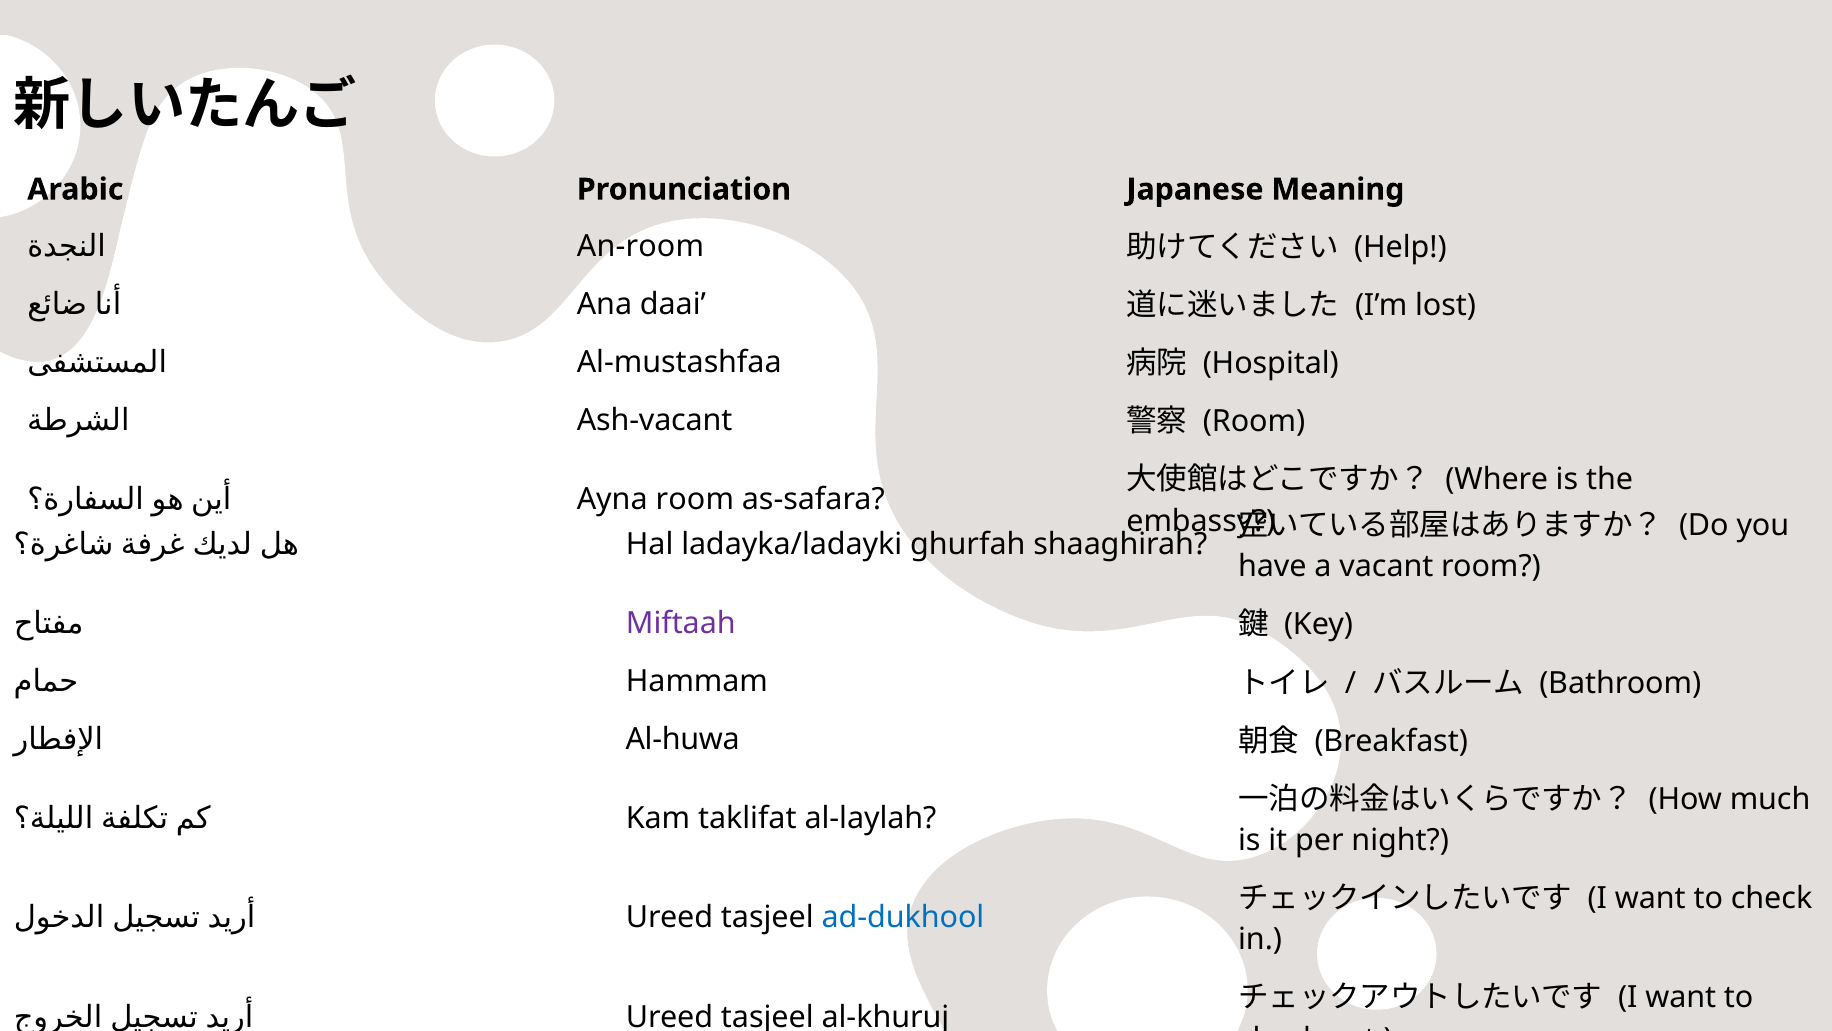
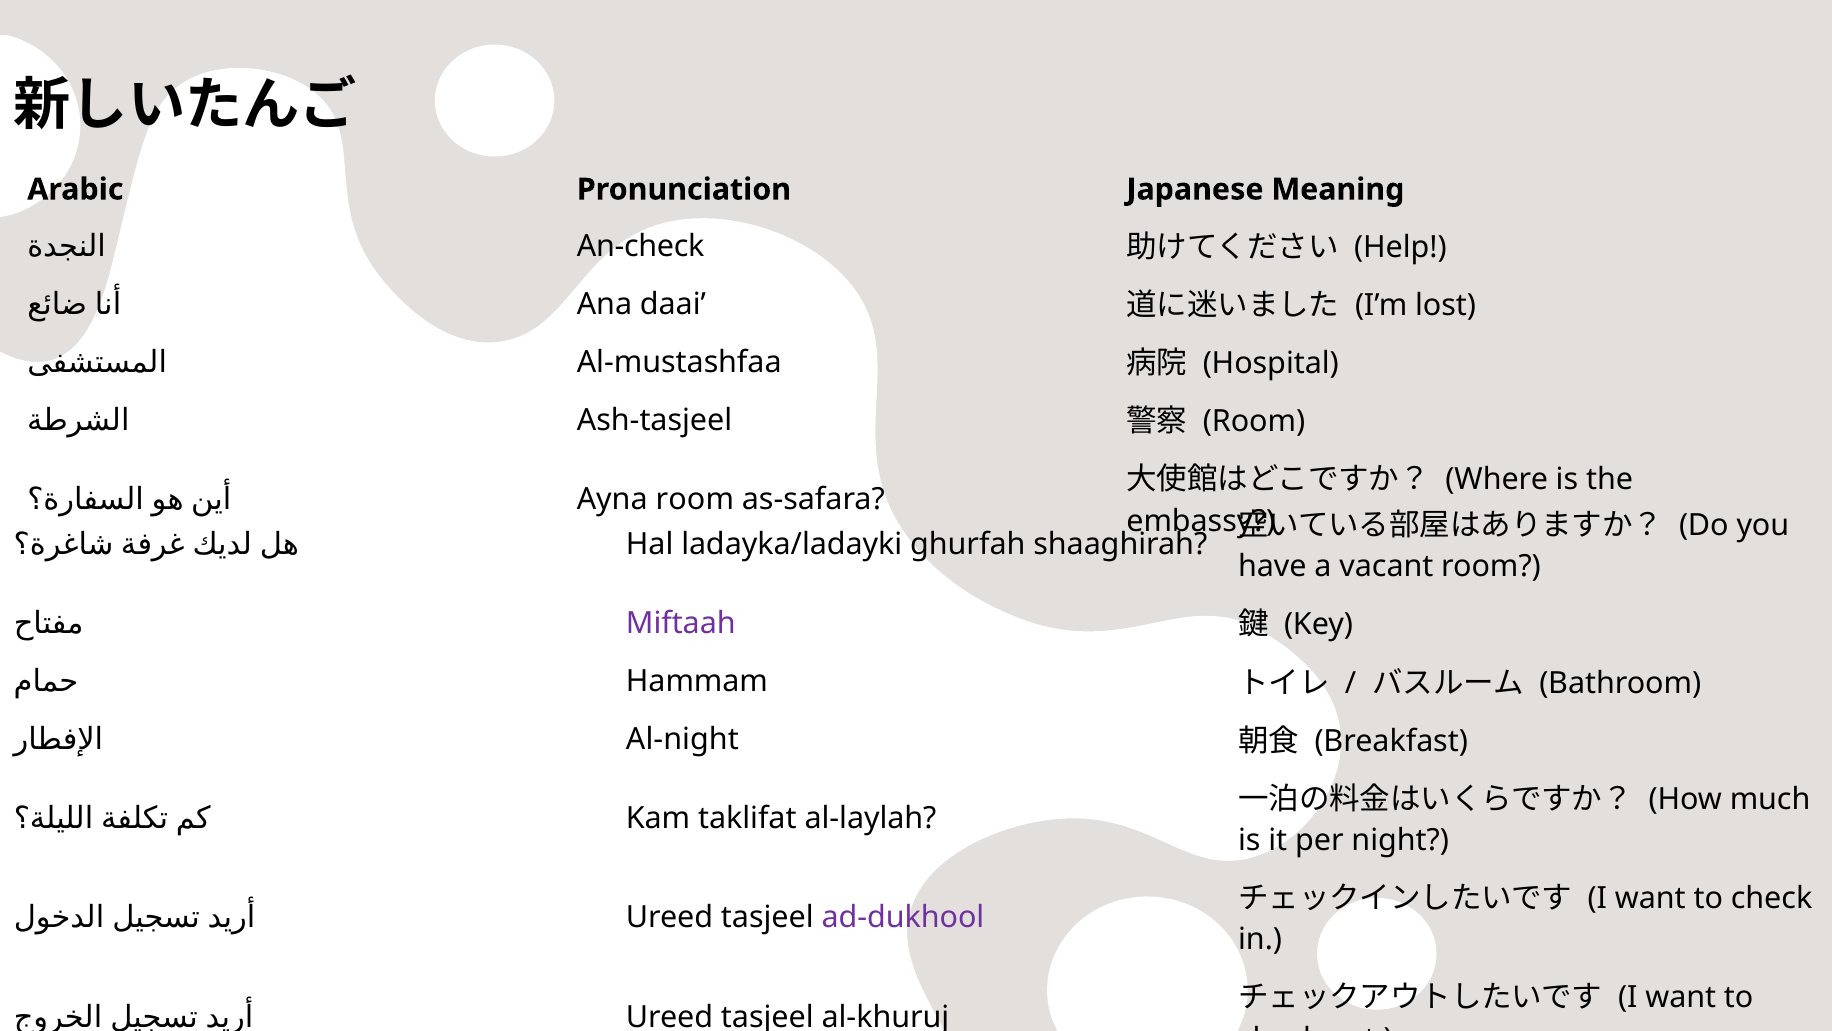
An-room: An-room -> An-check
Ash-vacant: Ash-vacant -> Ash-tasjeel
Al-huwa: Al-huwa -> Al-night
ad-dukhool colour: blue -> purple
